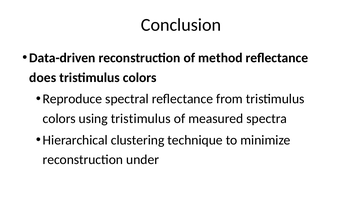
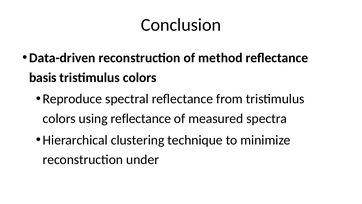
does: does -> basis
using tristimulus: tristimulus -> reflectance
